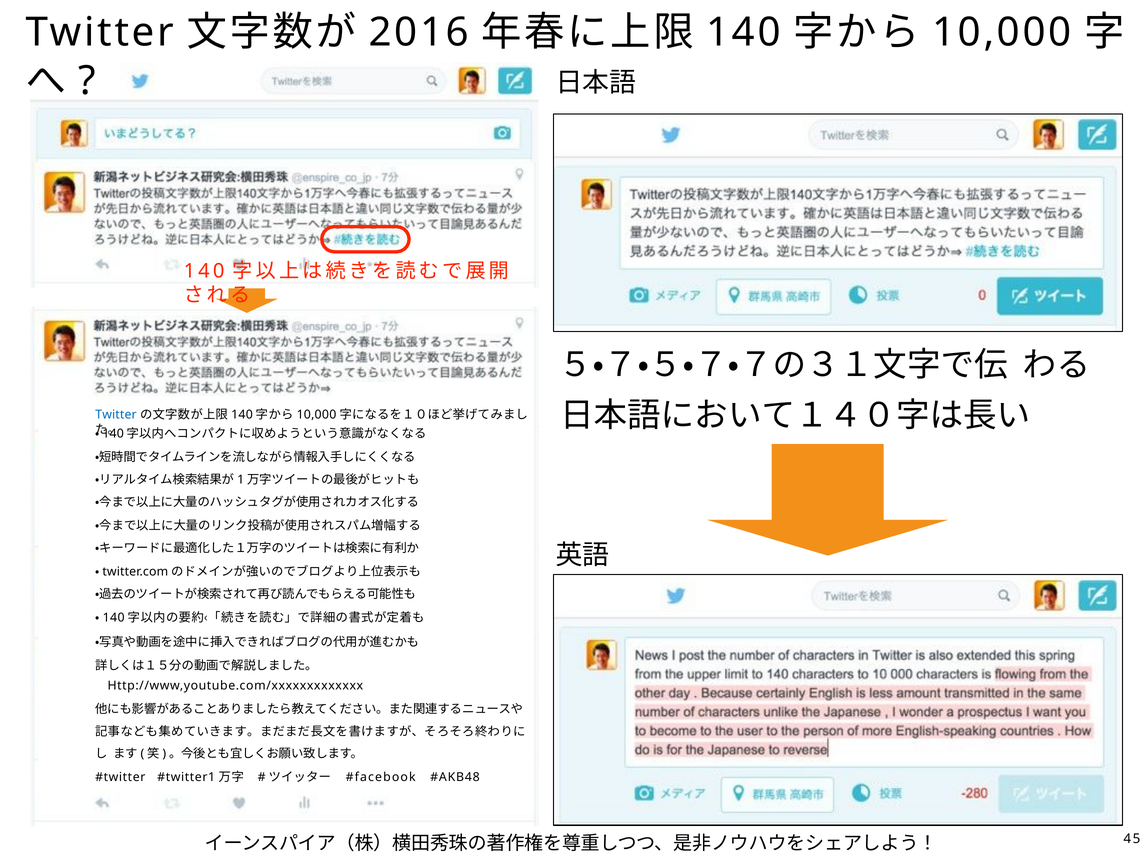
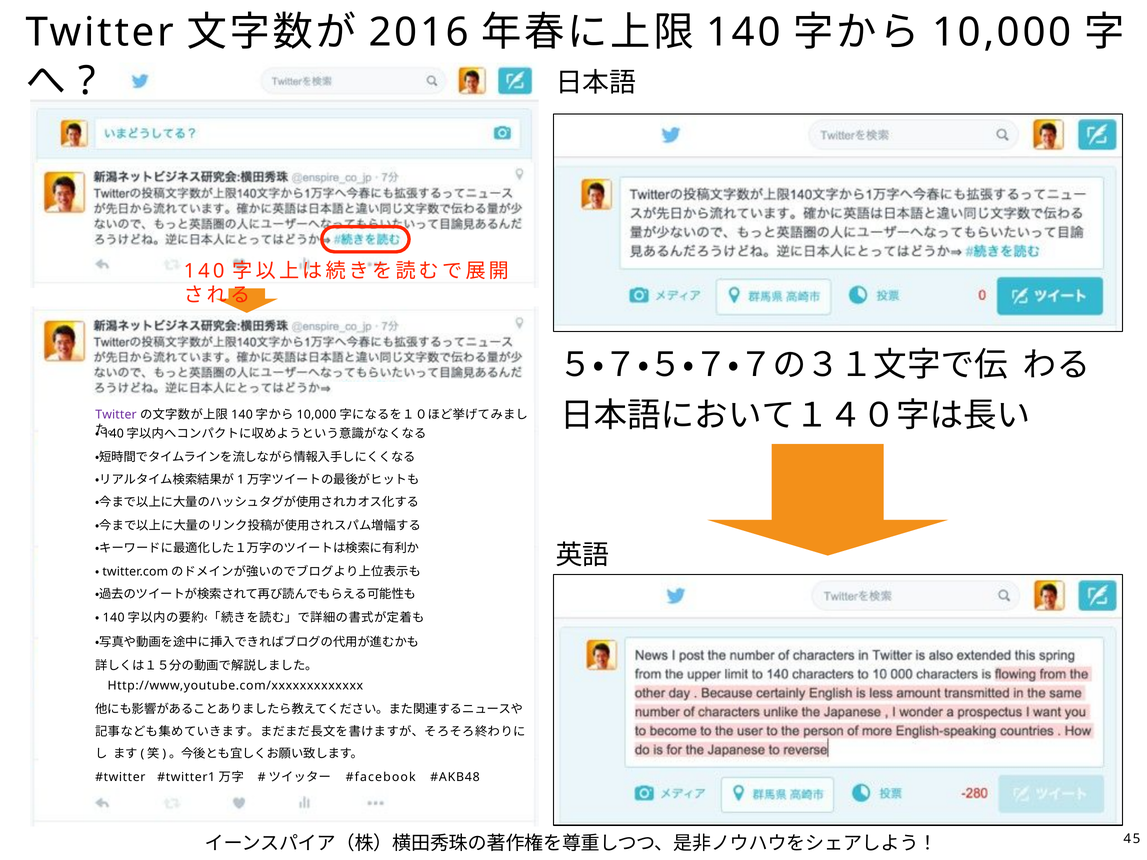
Twitter at (116, 415) colour: blue -> purple
